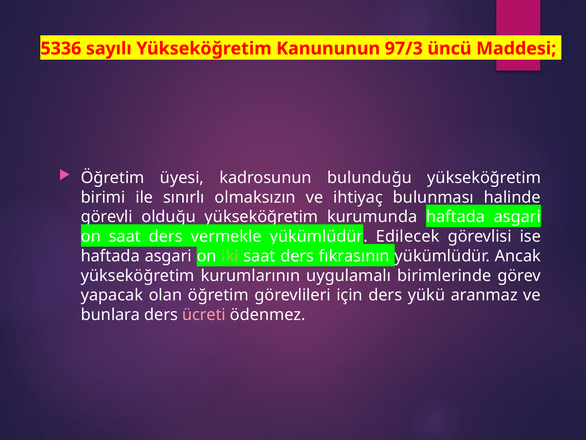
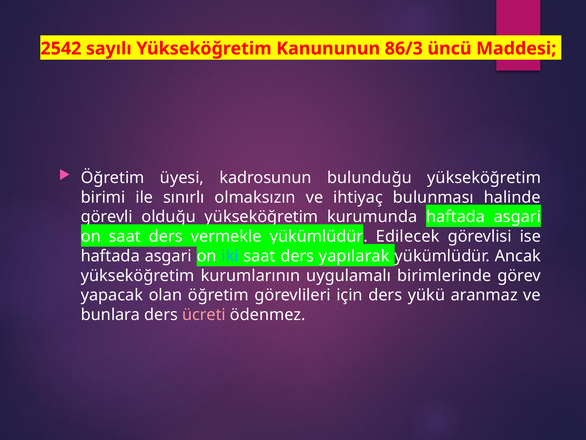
5336: 5336 -> 2542
97/3: 97/3 -> 86/3
iki colour: light green -> light blue
fıkrasının: fıkrasının -> yapılarak
